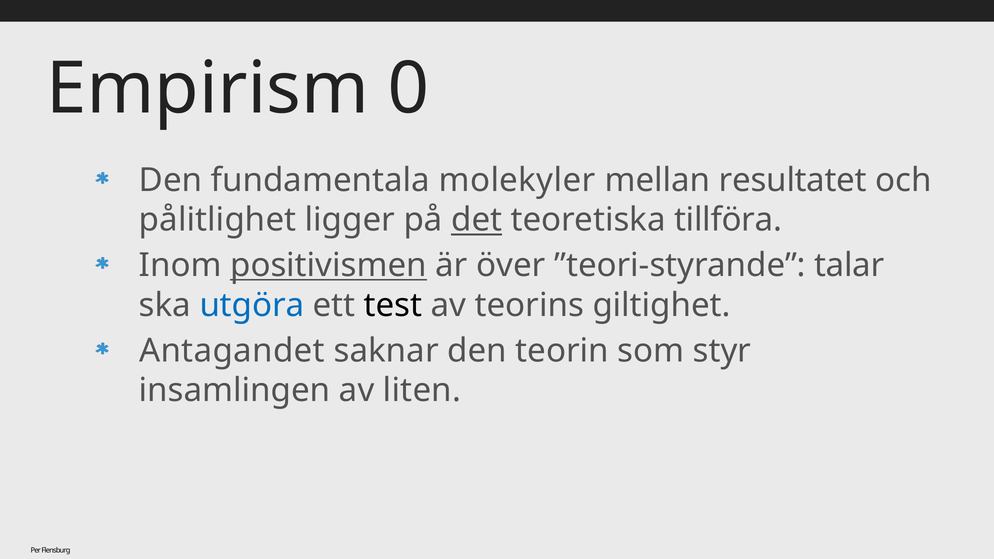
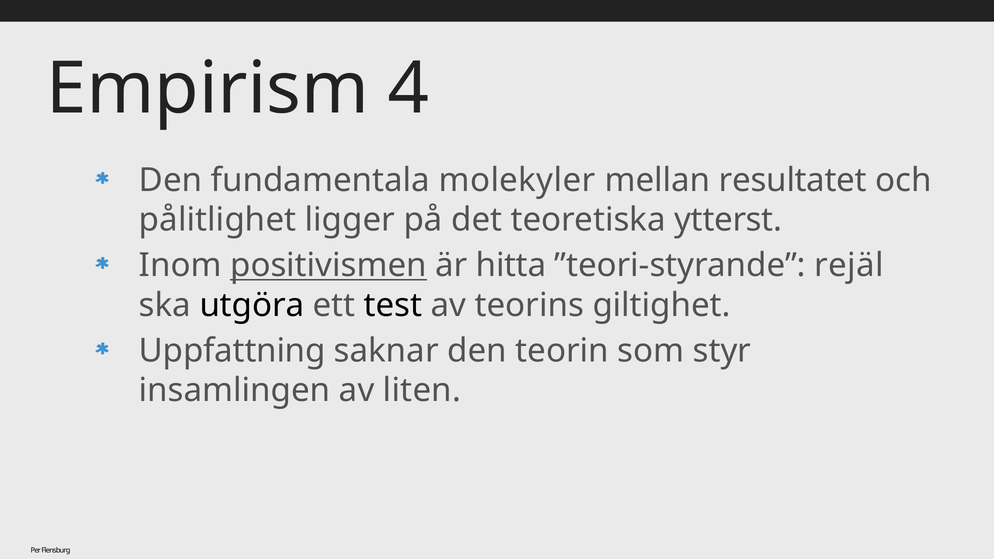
0: 0 -> 4
det underline: present -> none
tillföra: tillföra -> ytterst
över: över -> hitta
talar: talar -> rejäl
utgöra colour: blue -> black
Antagandet: Antagandet -> Uppfattning
